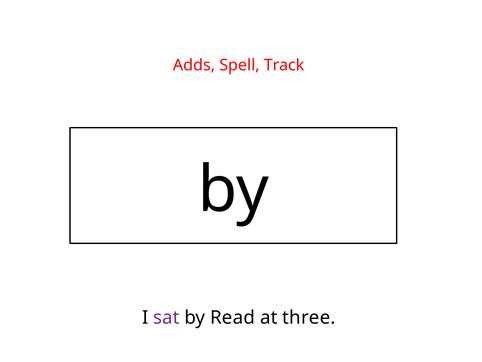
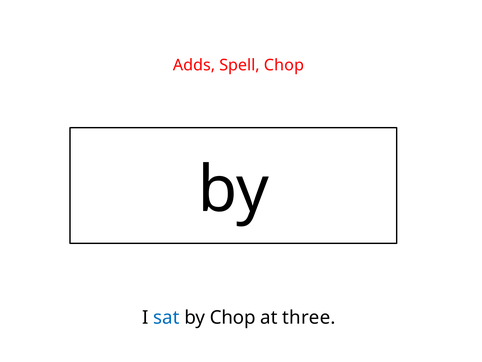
Spell Track: Track -> Chop
sat colour: purple -> blue
by Read: Read -> Chop
